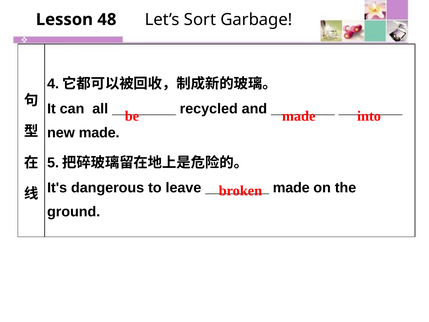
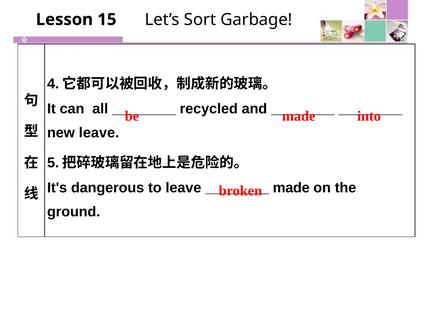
48: 48 -> 15
new made: made -> leave
